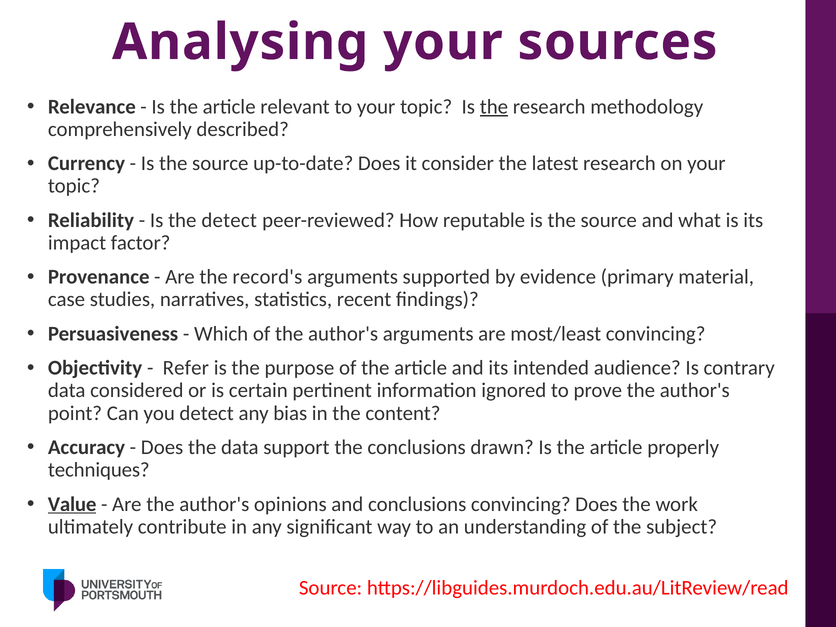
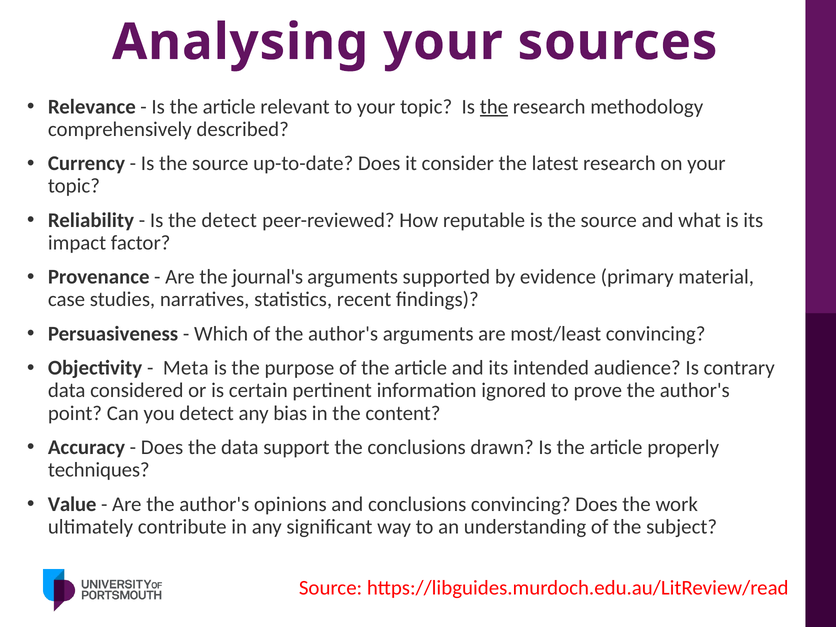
record's: record's -> journal's
Refer: Refer -> Meta
Value underline: present -> none
